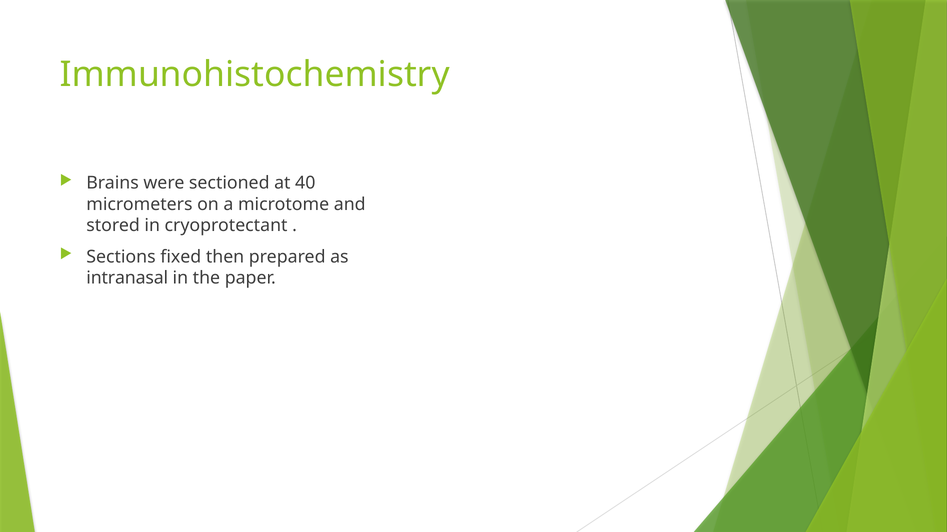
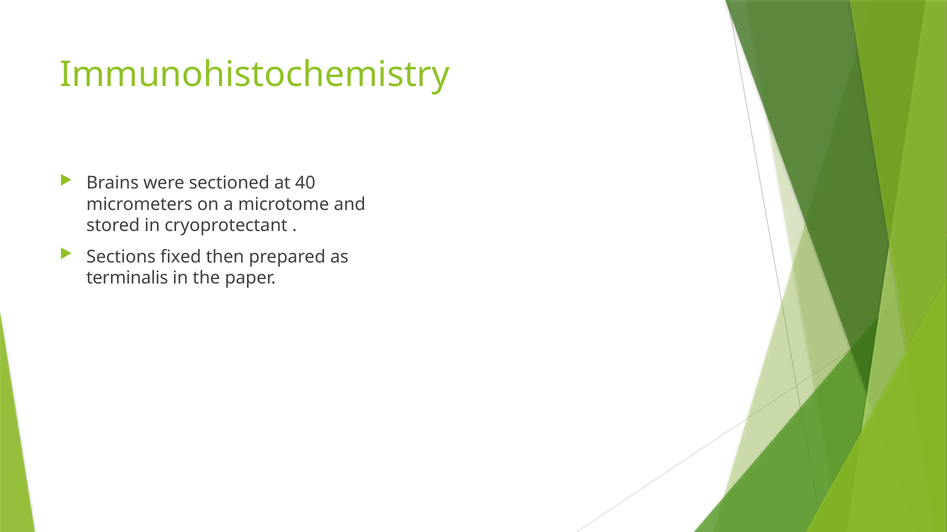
intranasal: intranasal -> terminalis
